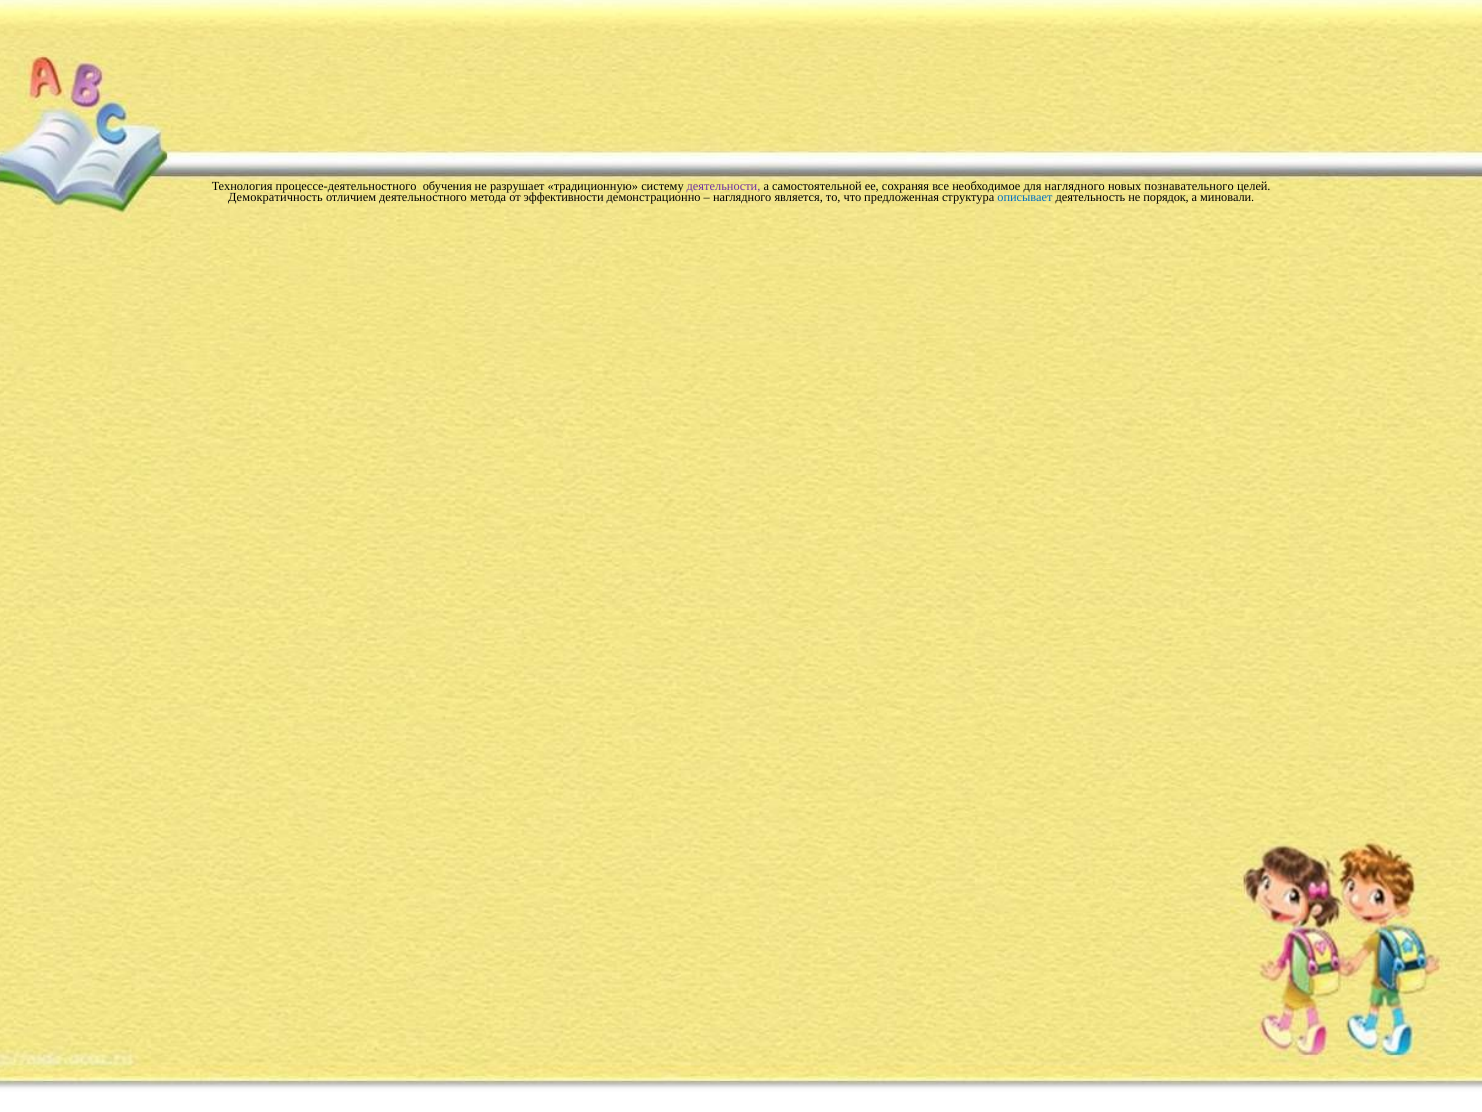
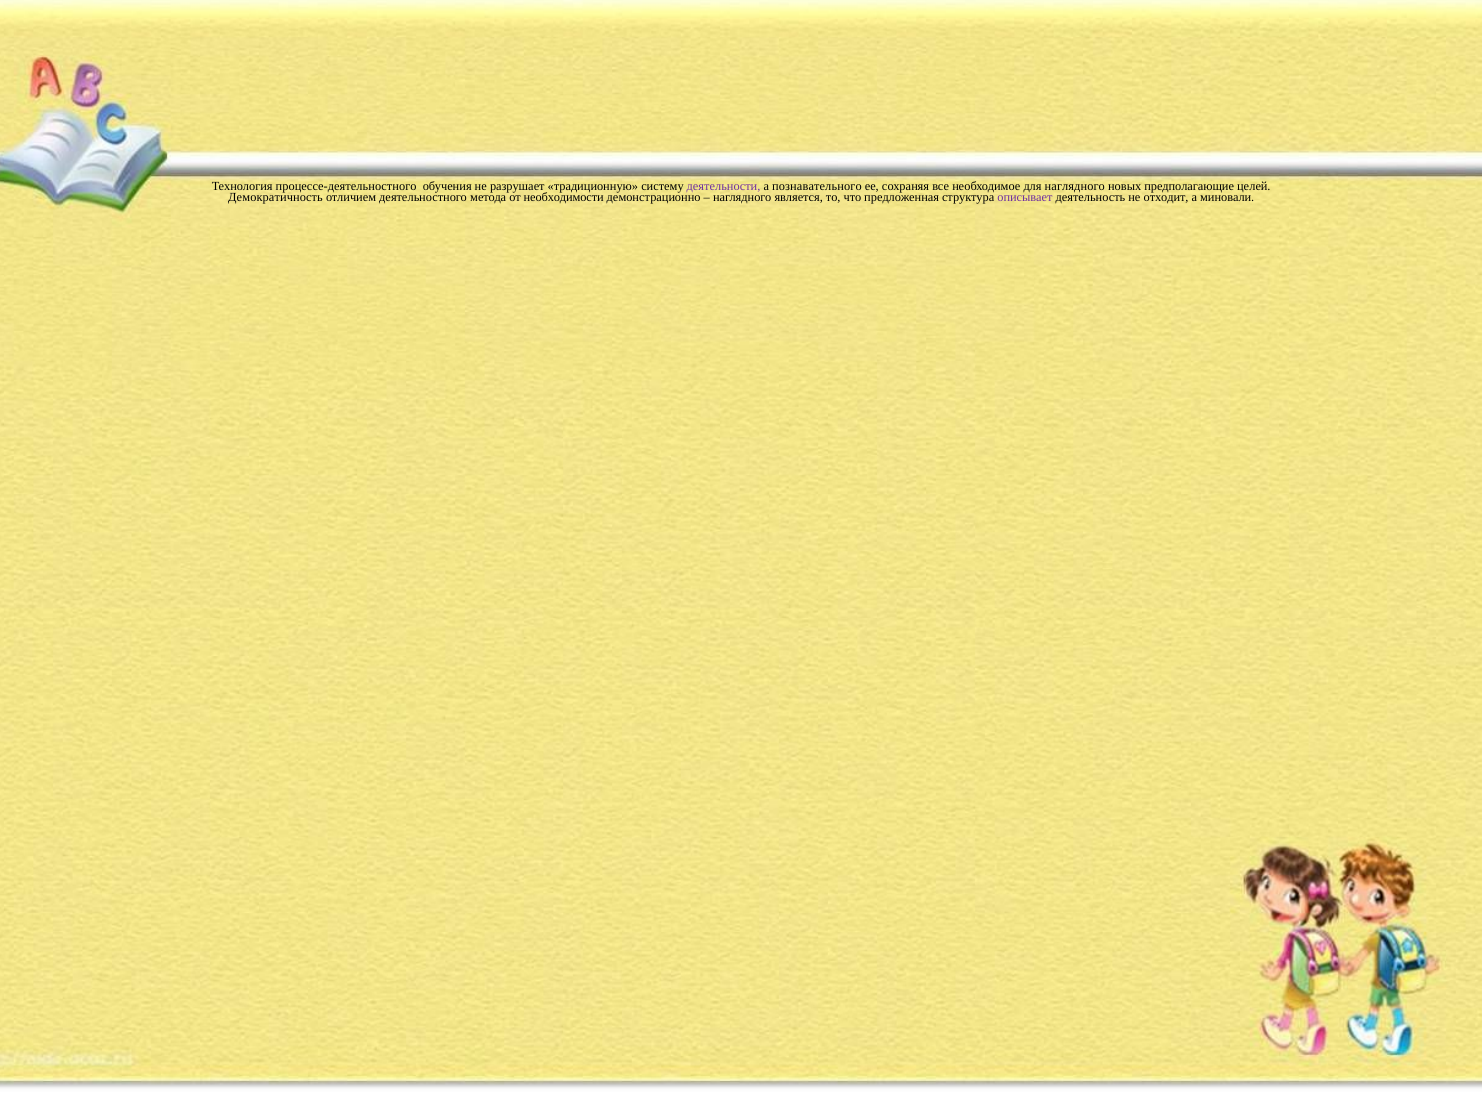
самостоятельной: самостоятельной -> познавательного
познавательного: познавательного -> предполагающие
эффективности: эффективности -> необходимости
описывает colour: blue -> purple
порядок: порядок -> отходит
